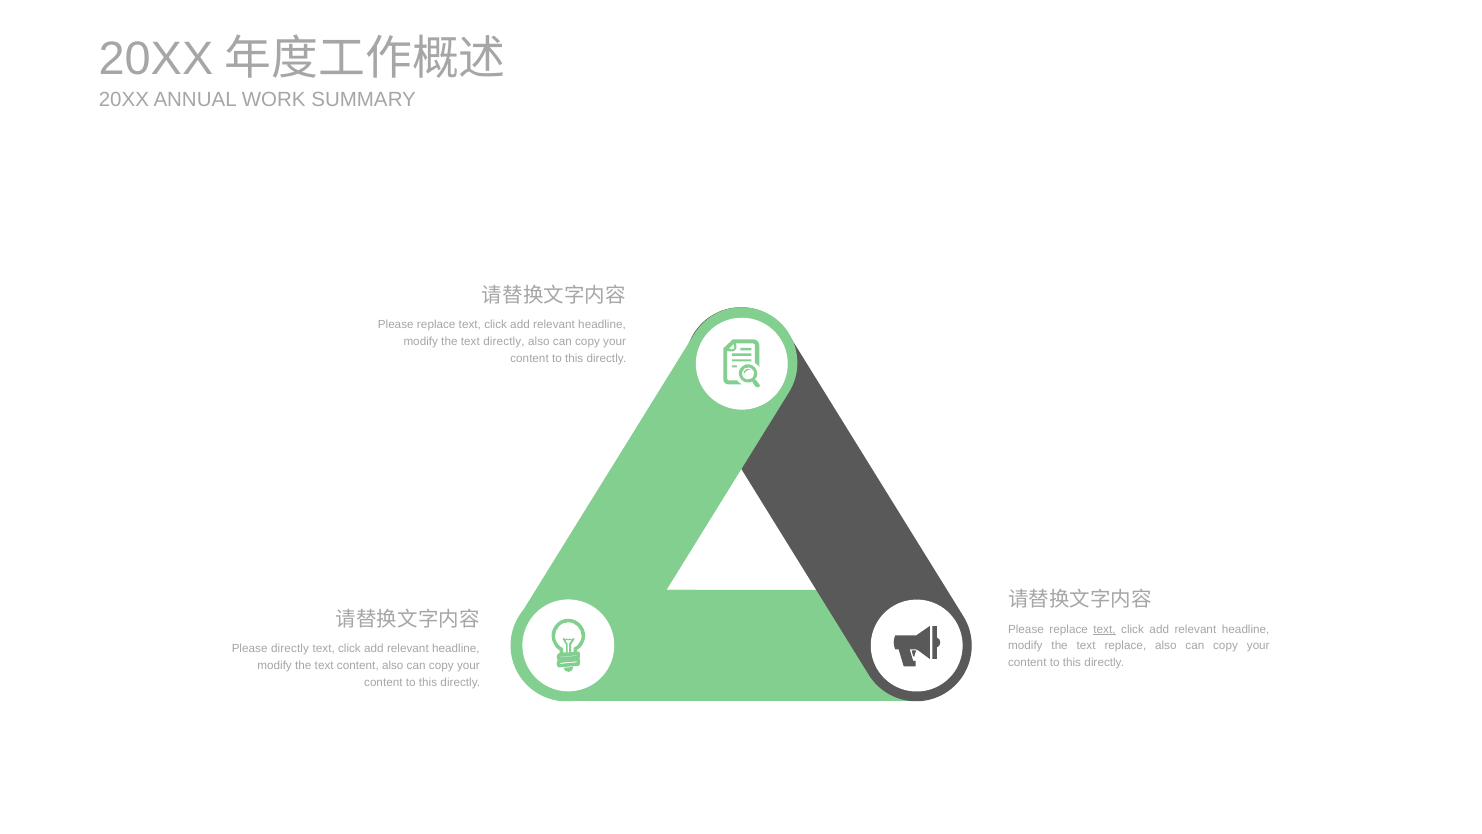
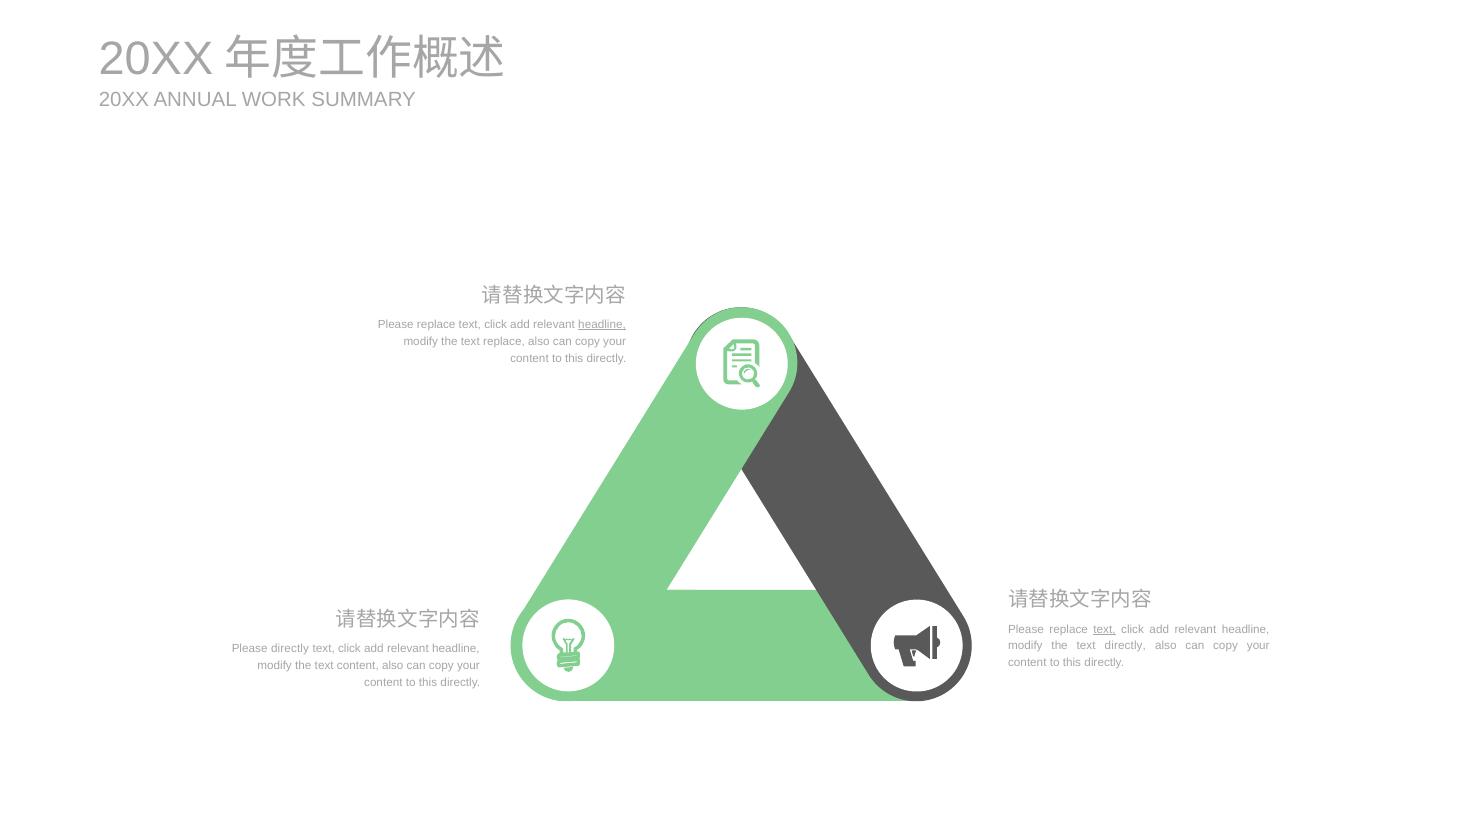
headline at (602, 324) underline: none -> present
text directly: directly -> replace
text replace: replace -> directly
